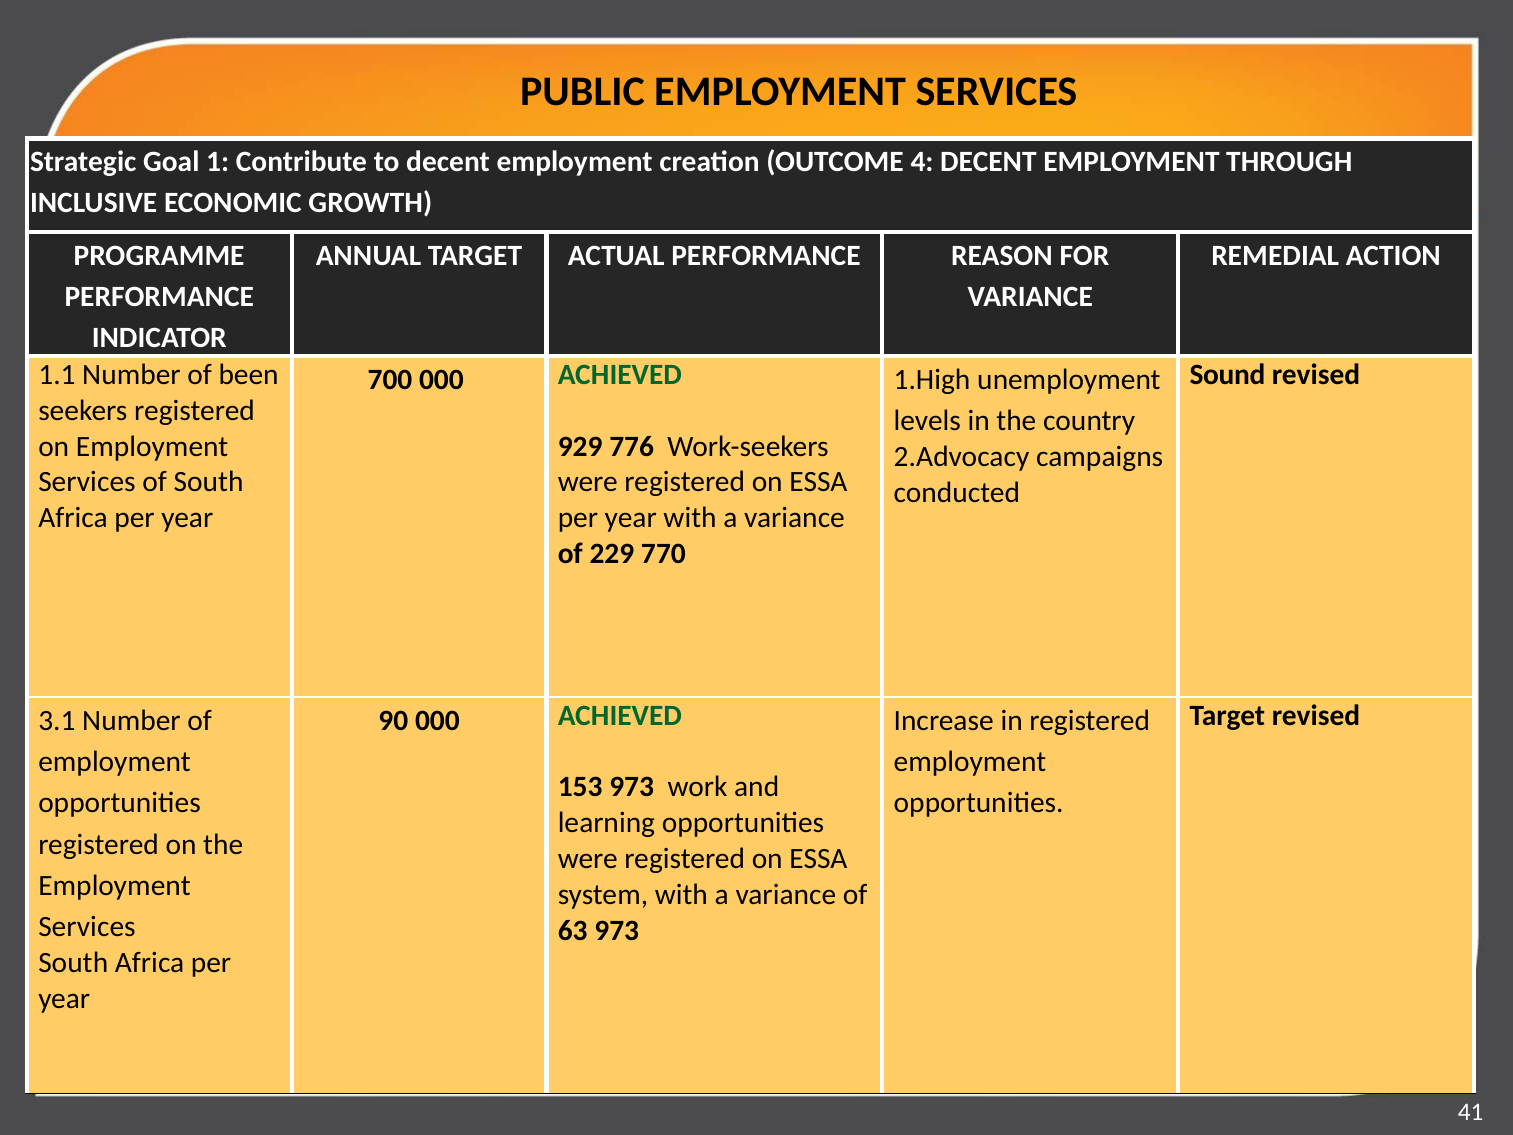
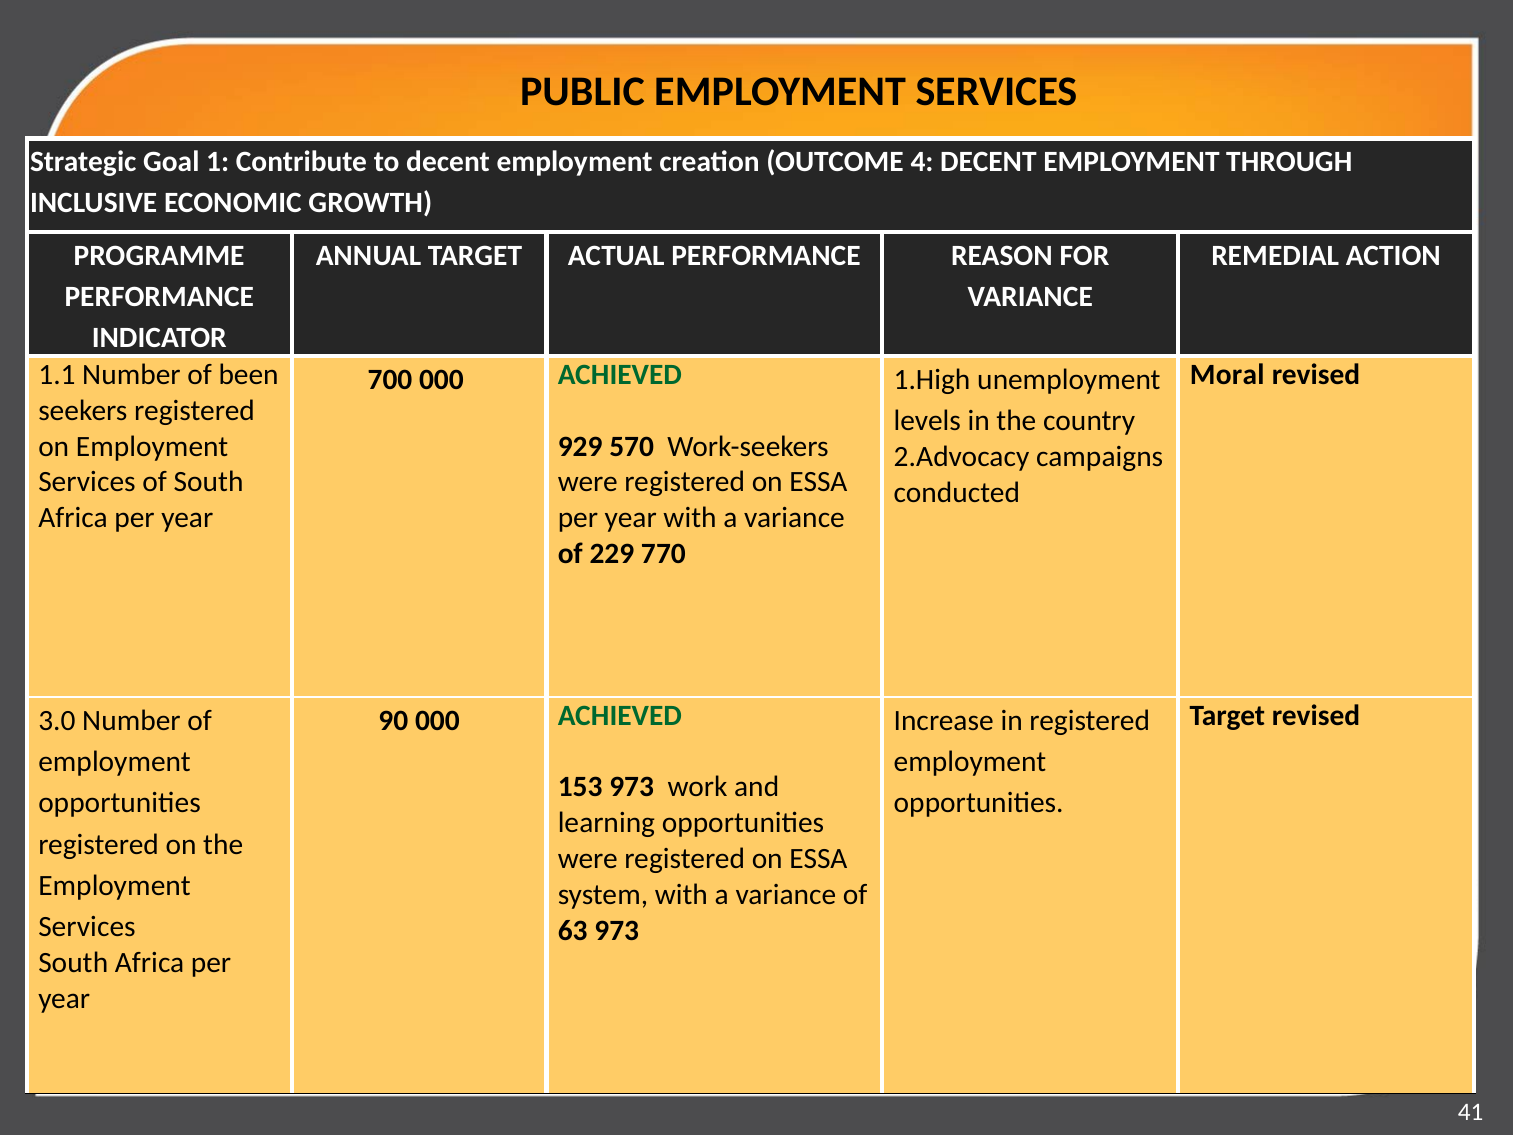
Sound: Sound -> Moral
776: 776 -> 570
3.1: 3.1 -> 3.0
